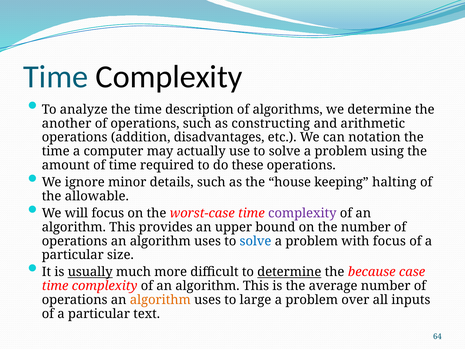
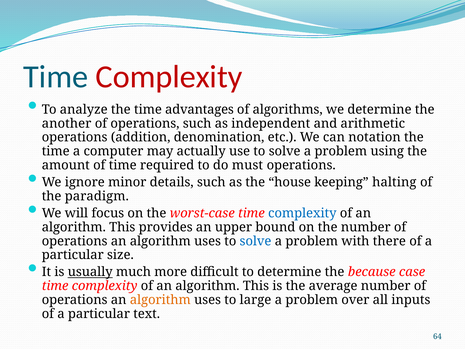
Complexity at (169, 77) colour: black -> red
description: description -> advantages
constructing: constructing -> independent
disadvantages: disadvantages -> denomination
these: these -> must
allowable: allowable -> paradigm
complexity at (302, 213) colour: purple -> blue
with focus: focus -> there
determine at (289, 272) underline: present -> none
